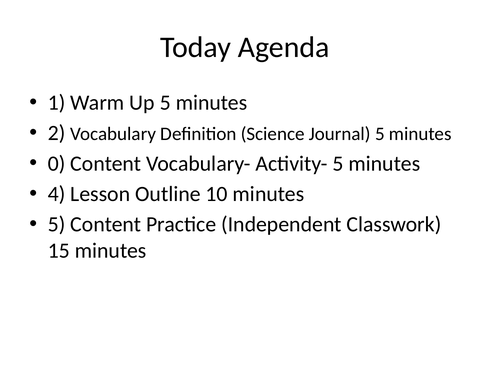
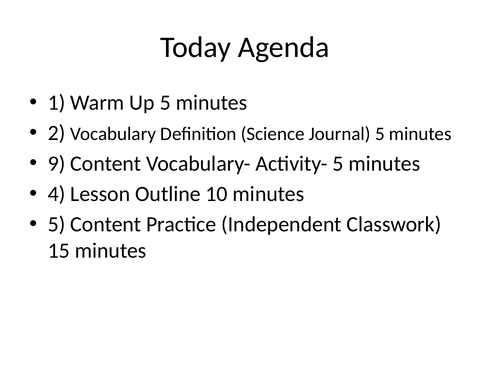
0: 0 -> 9
